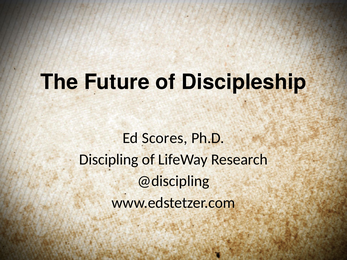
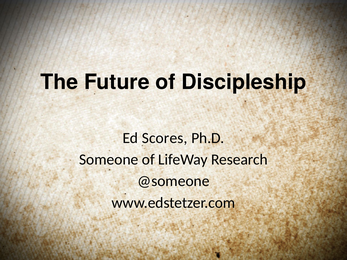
Discipling: Discipling -> Someone
@discipling: @discipling -> @someone
